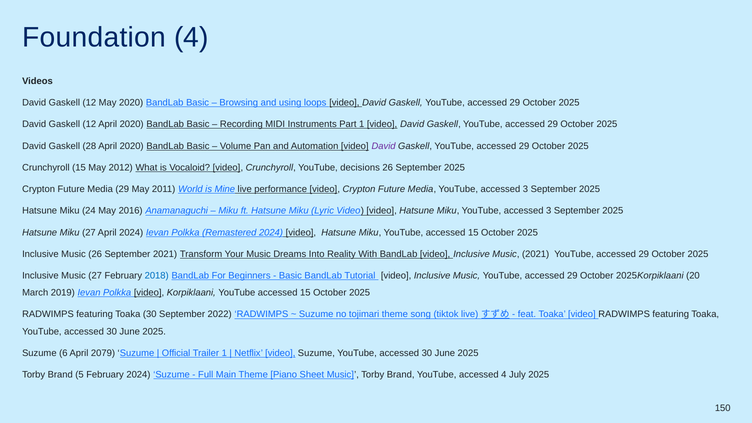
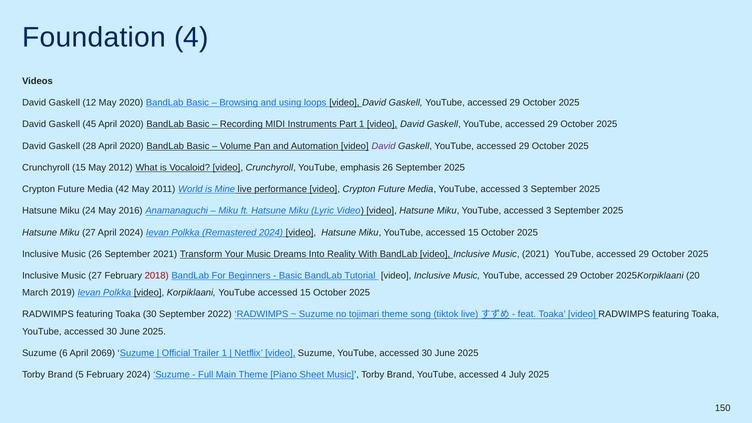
12 at (89, 124): 12 -> 45
decisions: decisions -> emphasis
Media 29: 29 -> 42
2018 colour: blue -> red
2079: 2079 -> 2069
